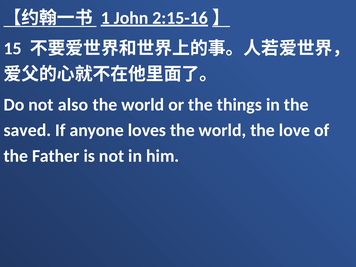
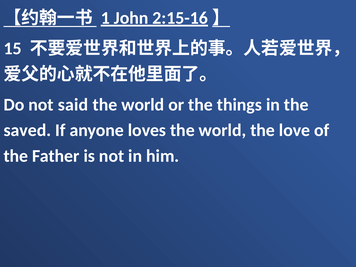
also: also -> said
